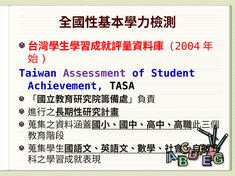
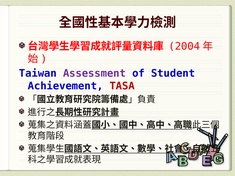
TASA colour: black -> red
